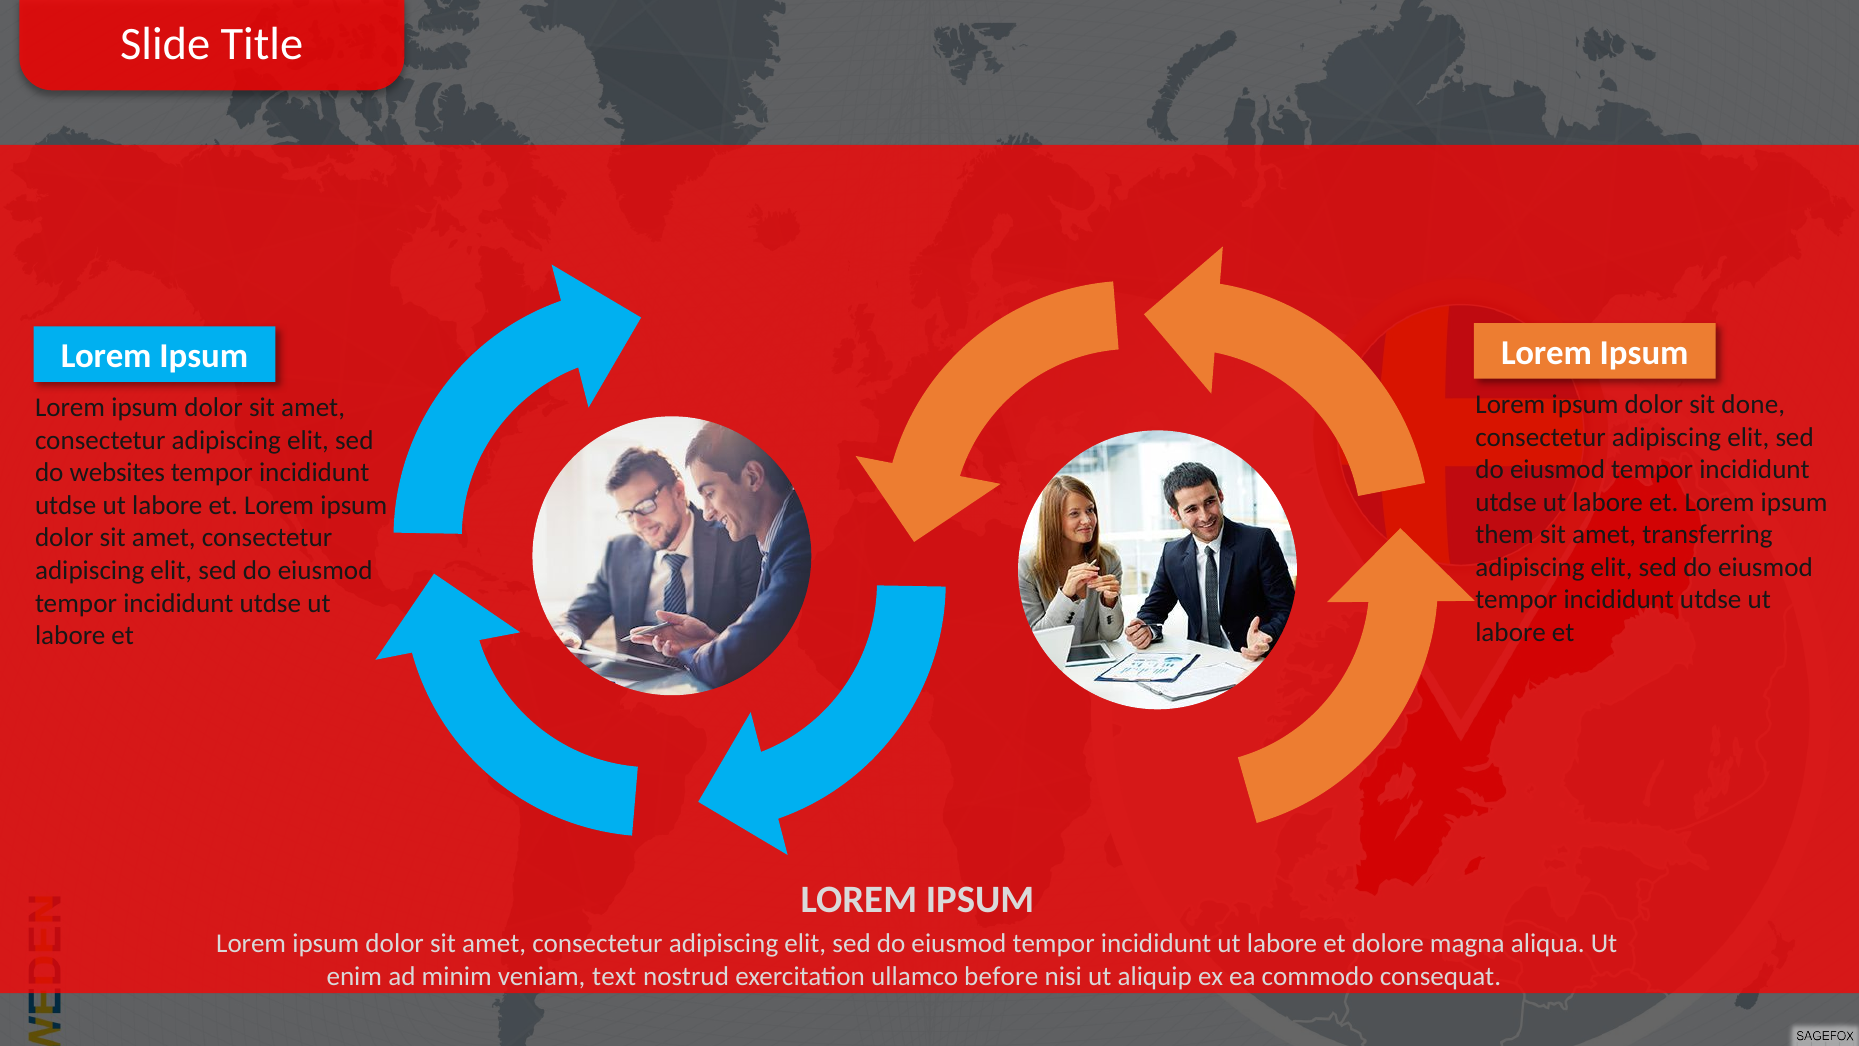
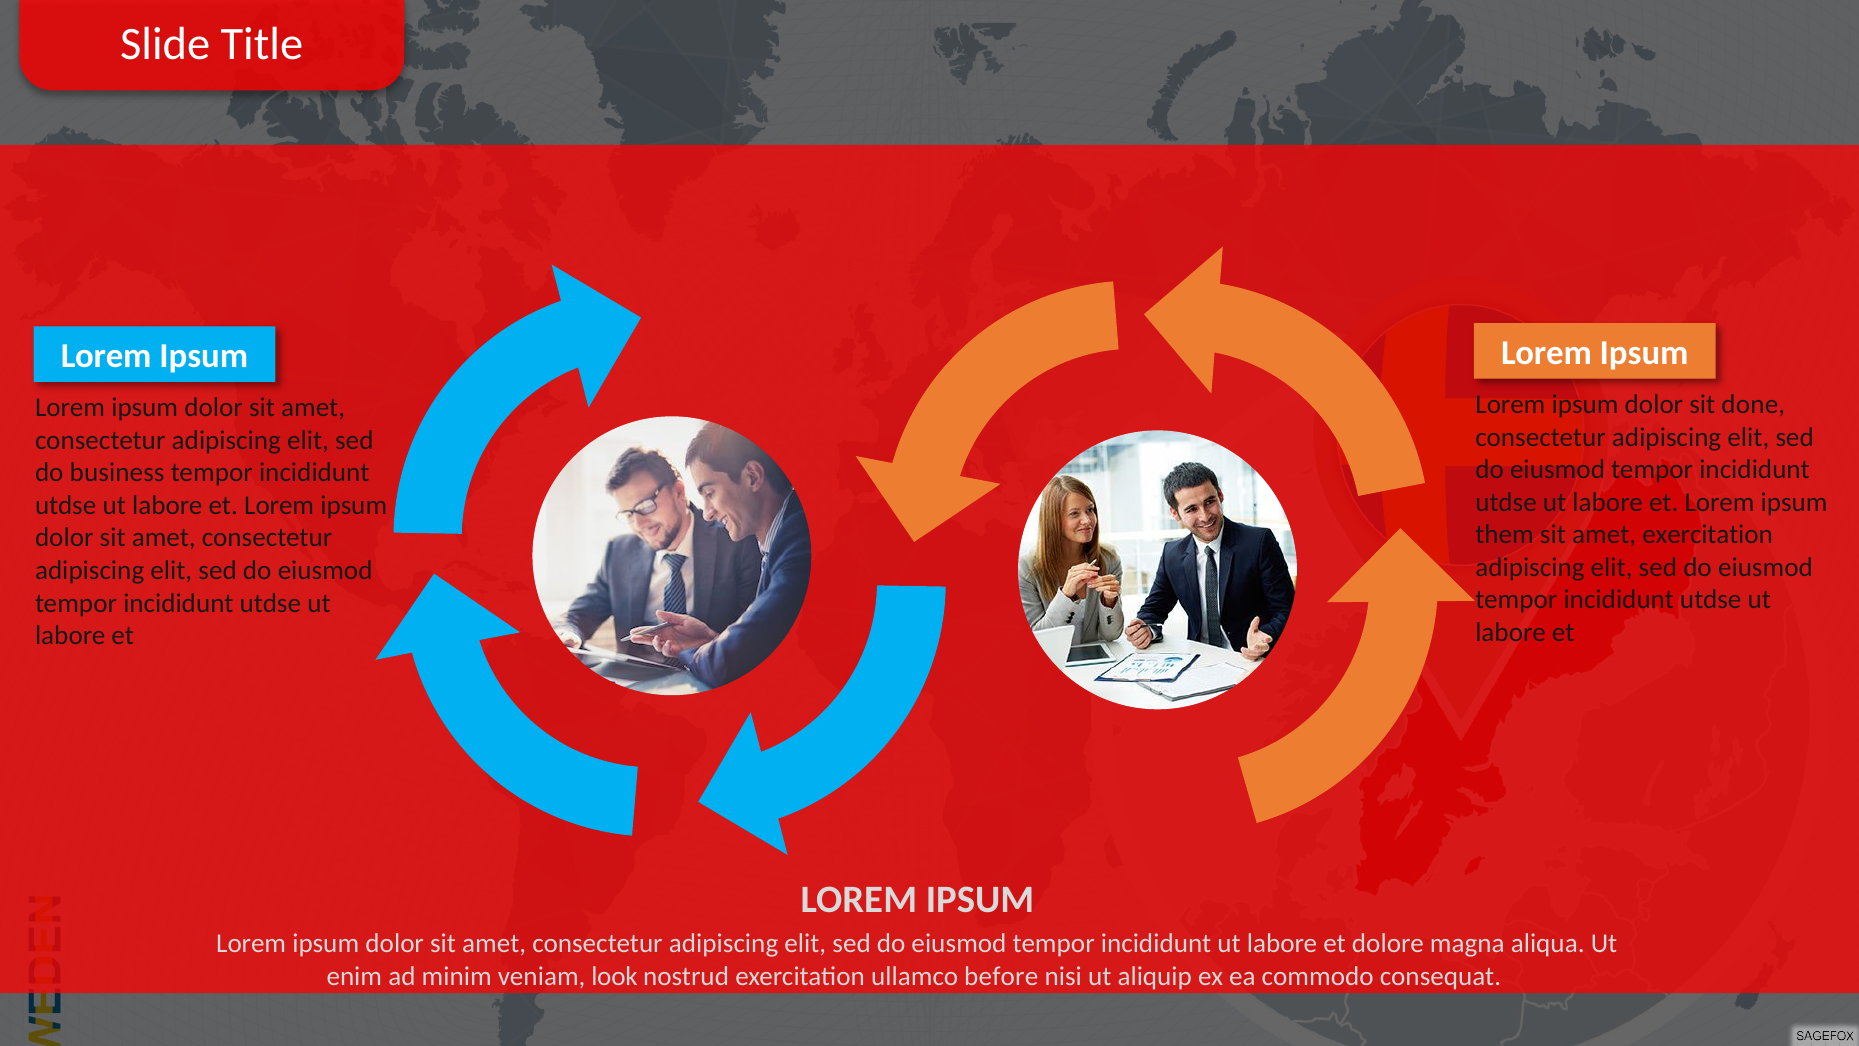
websites: websites -> business
amet transferring: transferring -> exercitation
text: text -> look
